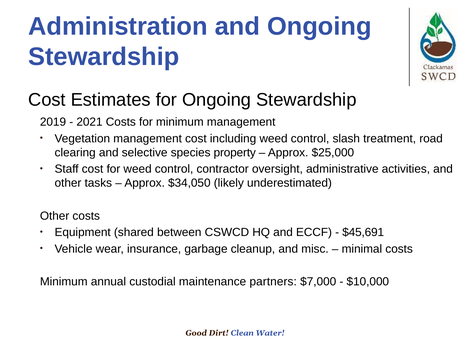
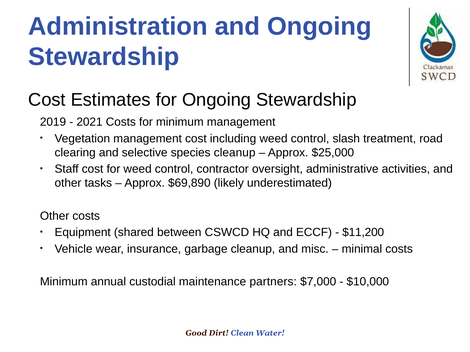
species property: property -> cleanup
$34,050: $34,050 -> $69,890
$45,691: $45,691 -> $11,200
